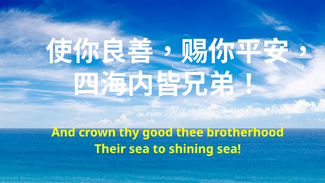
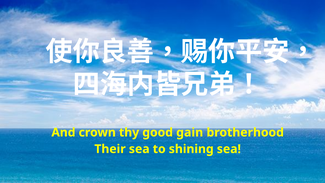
thee: thee -> gain
